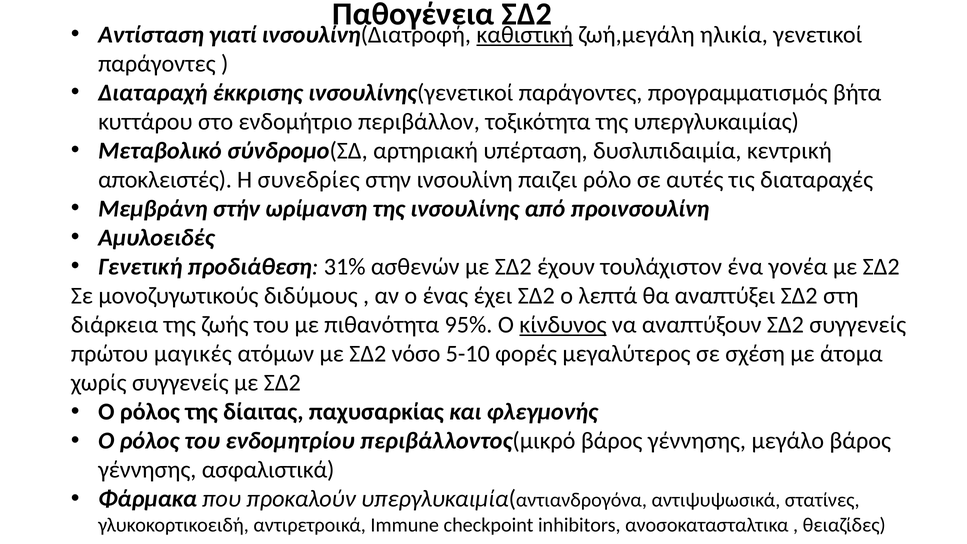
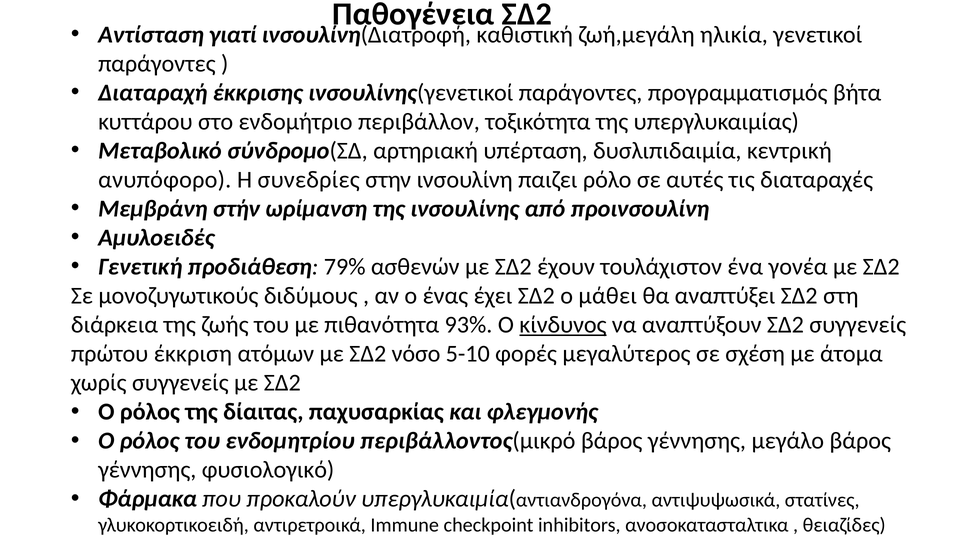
καθιστική underline: present -> none
αποκλειστές: αποκλειστές -> ανυπόφορο
31%: 31% -> 79%
λεπτά: λεπτά -> μάθει
95%: 95% -> 93%
μαγικές: μαγικές -> έκκριση
ασφαλιστικά: ασφαλιστικά -> φυσιολογικό
